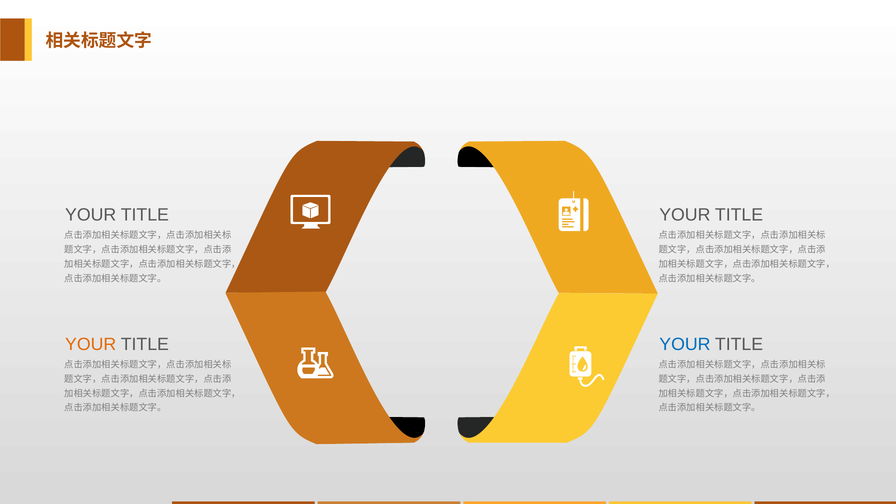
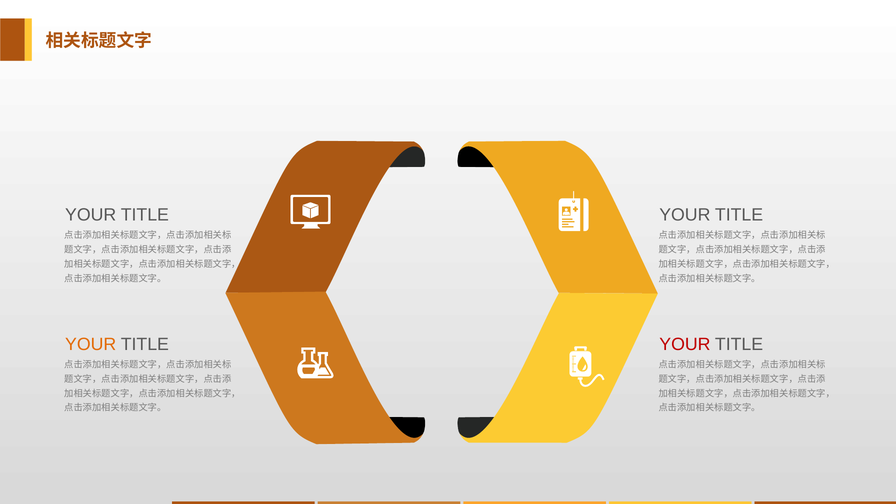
YOUR at (685, 344) colour: blue -> red
